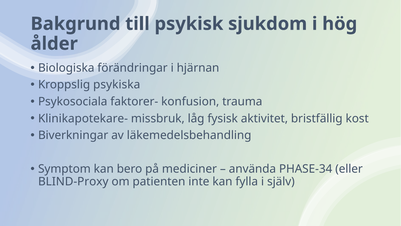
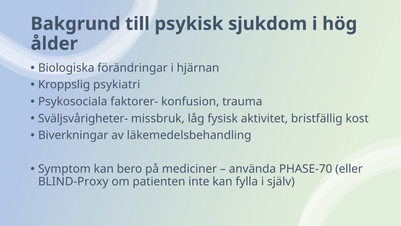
psykiska: psykiska -> psykiatri
Klinikapotekare-: Klinikapotekare- -> Sväljsvårigheter-
PHASE-34: PHASE-34 -> PHASE-70
